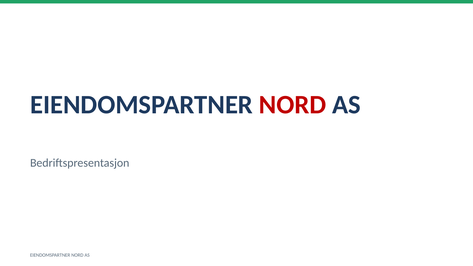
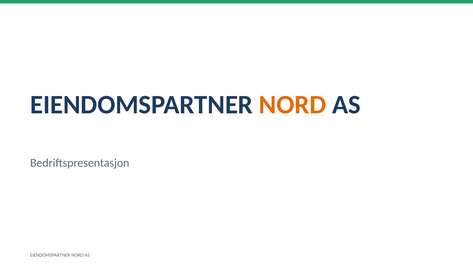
NORD at (293, 105) colour: red -> orange
